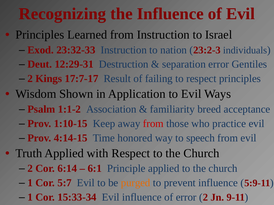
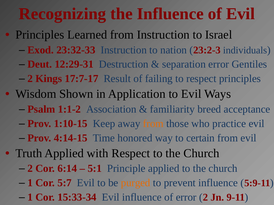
from at (153, 124) colour: red -> orange
speech: speech -> certain
6:1: 6:1 -> 5:1
